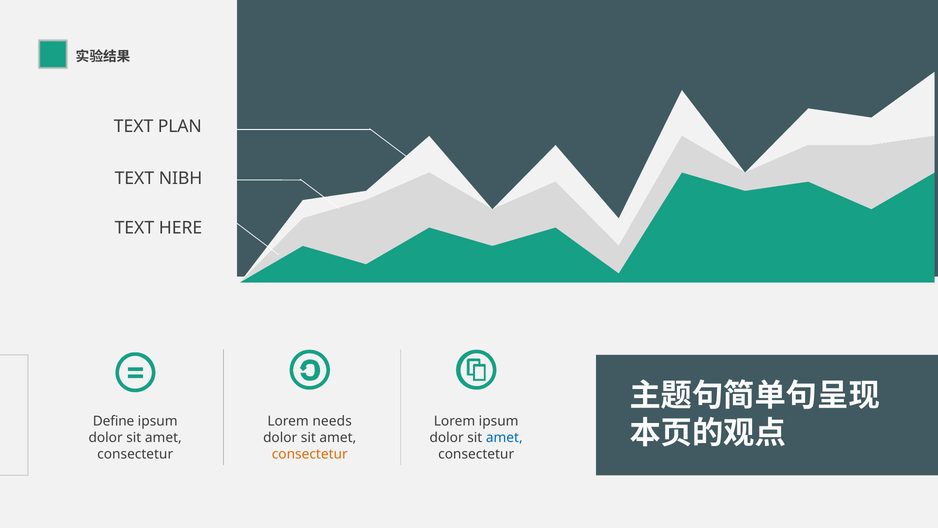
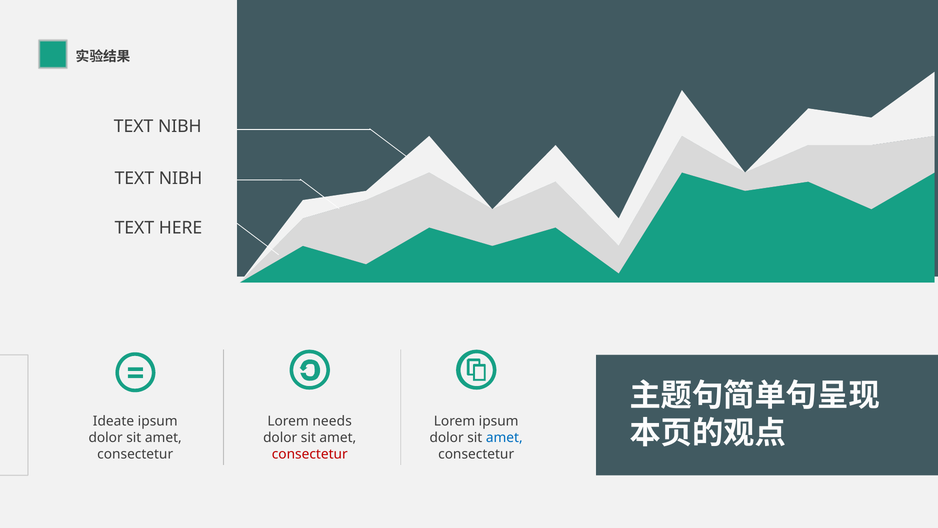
PLAN at (180, 126): PLAN -> NIBH
Define: Define -> Ideate
consectetur at (310, 454) colour: orange -> red
